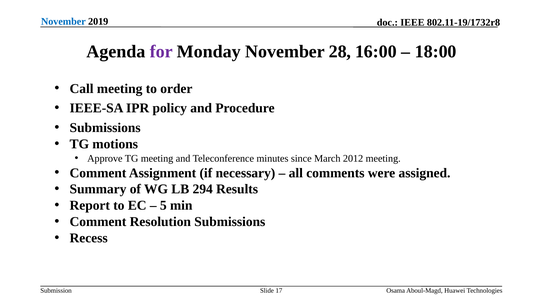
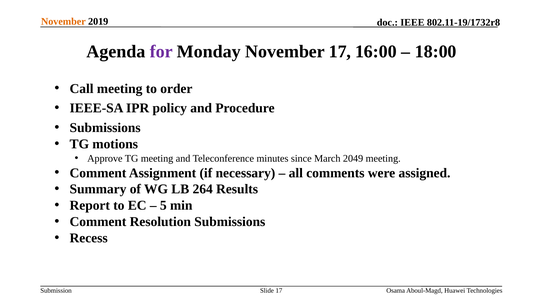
November at (63, 21) colour: blue -> orange
November 28: 28 -> 17
2012: 2012 -> 2049
294: 294 -> 264
